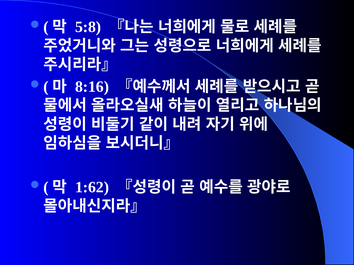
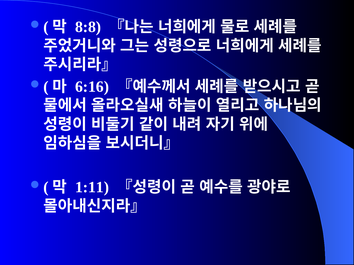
5:8: 5:8 -> 8:8
8:16: 8:16 -> 6:16
1:62: 1:62 -> 1:11
